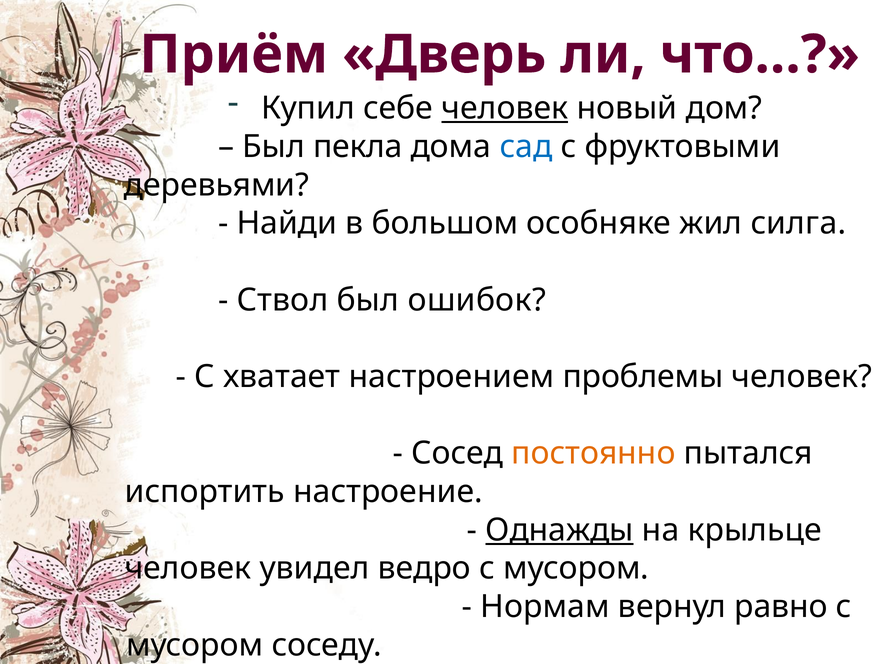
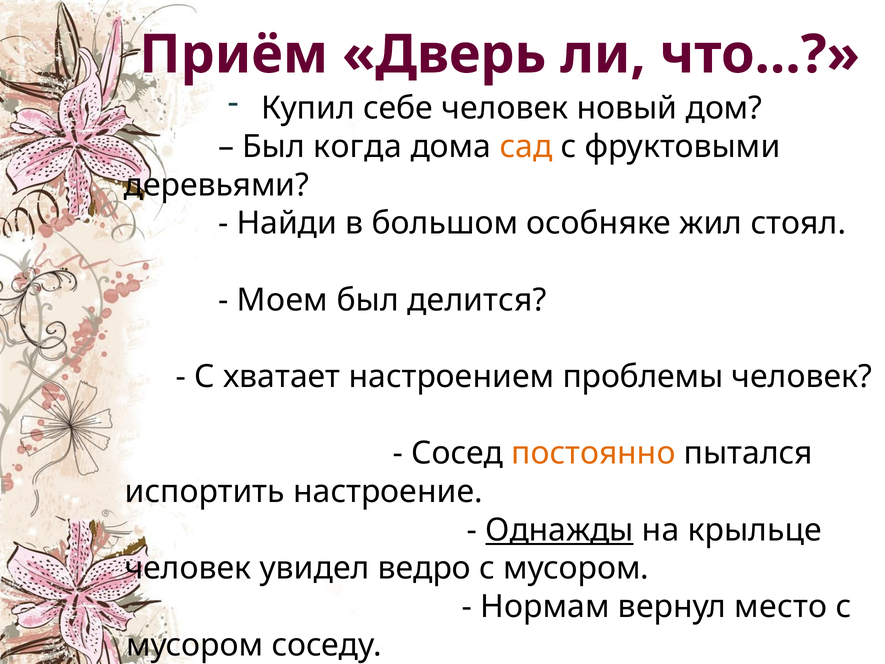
человек at (505, 108) underline: present -> none
пекла: пекла -> когда
сад colour: blue -> orange
силга: силга -> стоял
Ствол: Ствол -> Моем
ошибок: ошибок -> делится
равно: равно -> место
